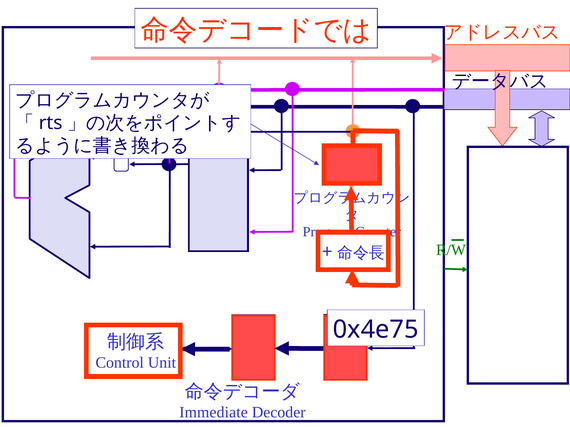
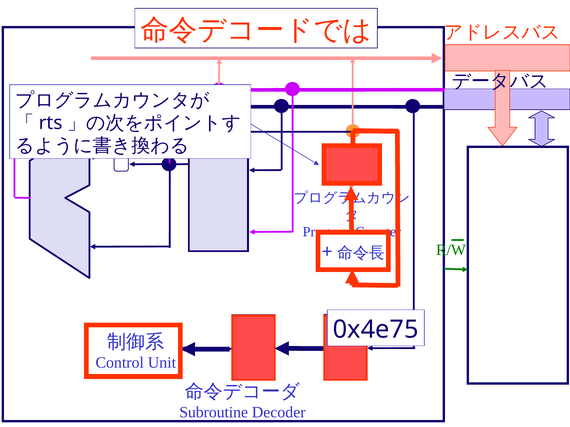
Immediate: Immediate -> Subroutine
